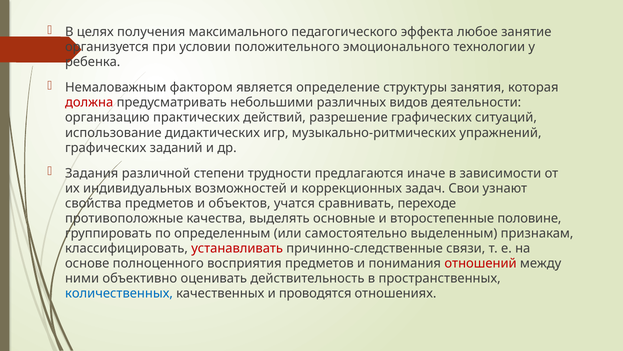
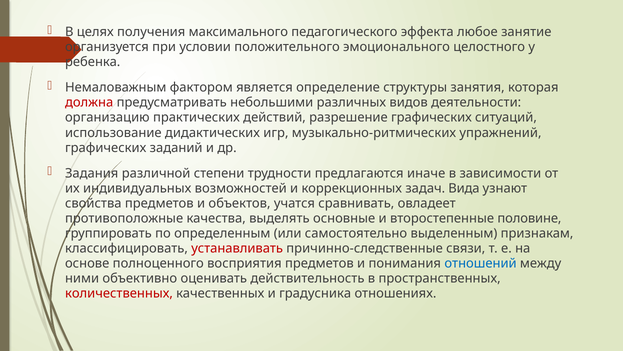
технологии: технологии -> целостного
Свои: Свои -> Вида
переходе: переходе -> овладеет
отношений colour: red -> blue
количественных colour: blue -> red
проводятся: проводятся -> градусника
